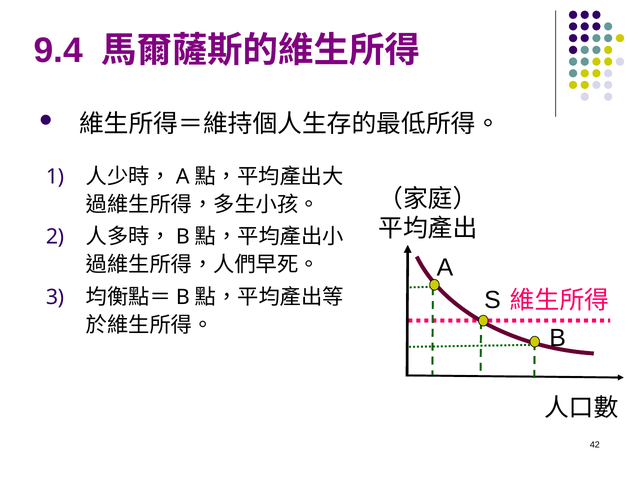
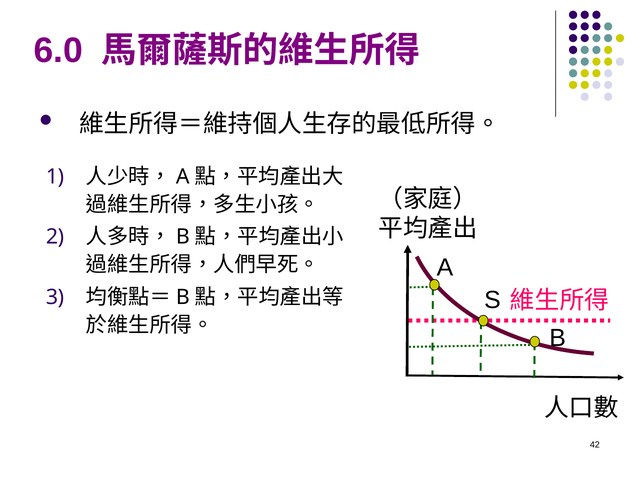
9.4: 9.4 -> 6.0
